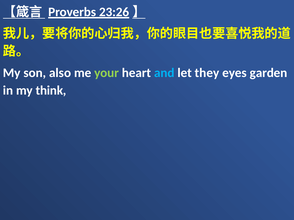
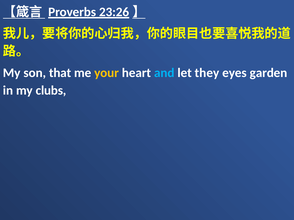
also: also -> that
your colour: light green -> yellow
think: think -> clubs
